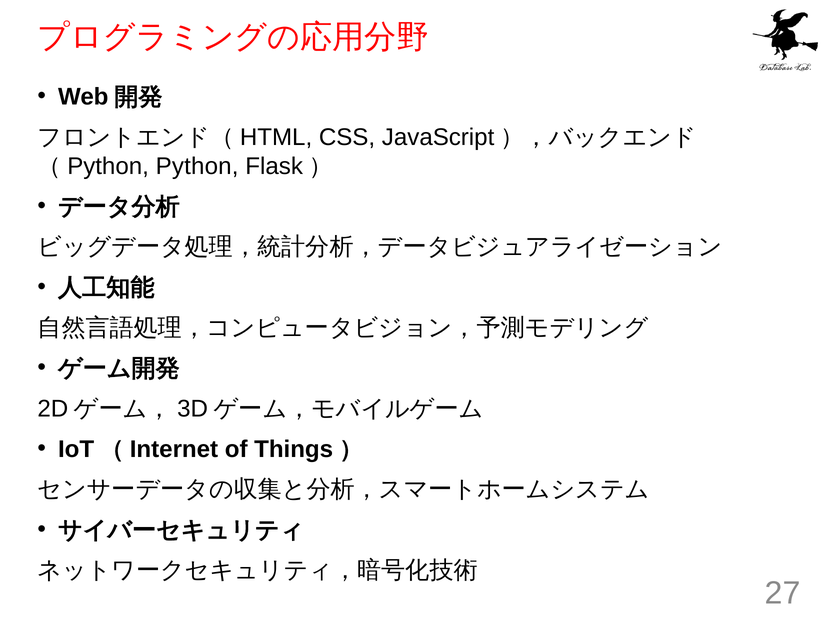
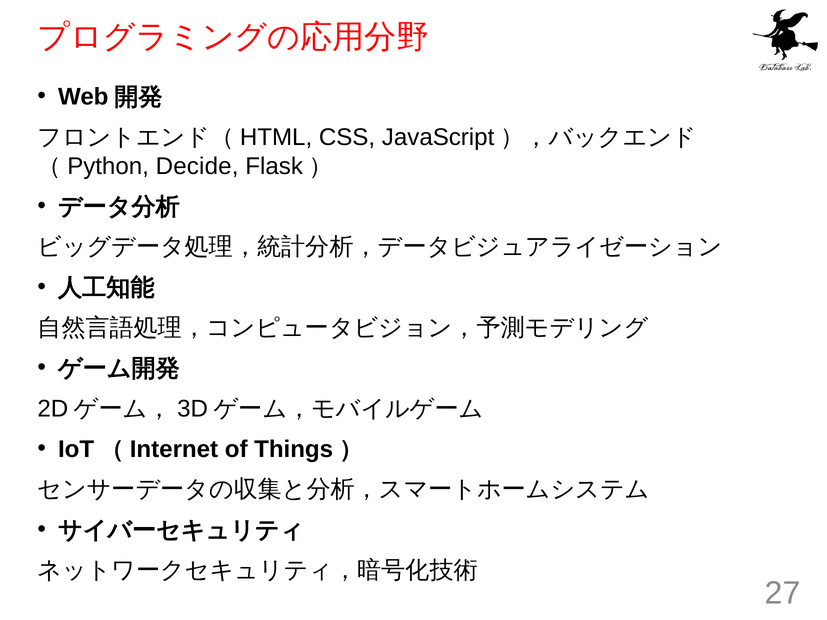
Python: Python -> Decide
